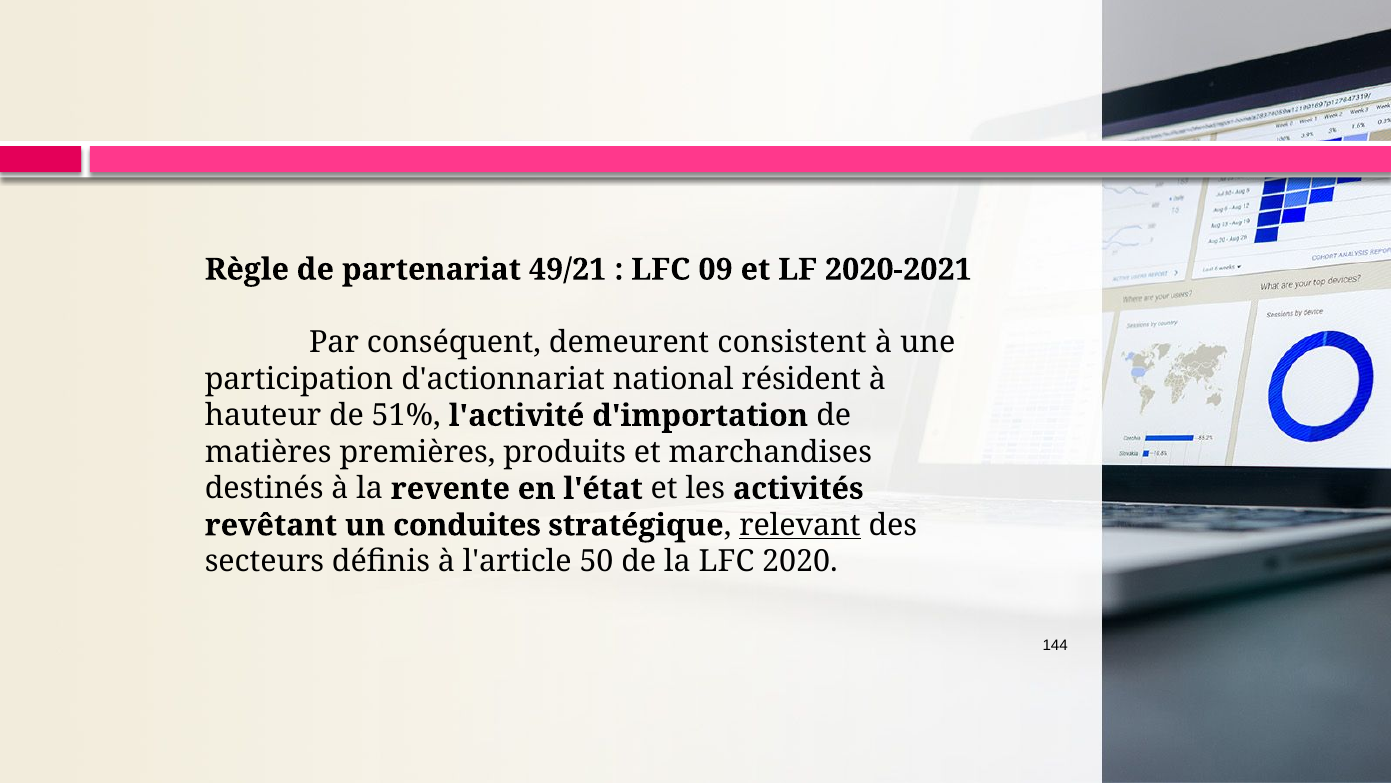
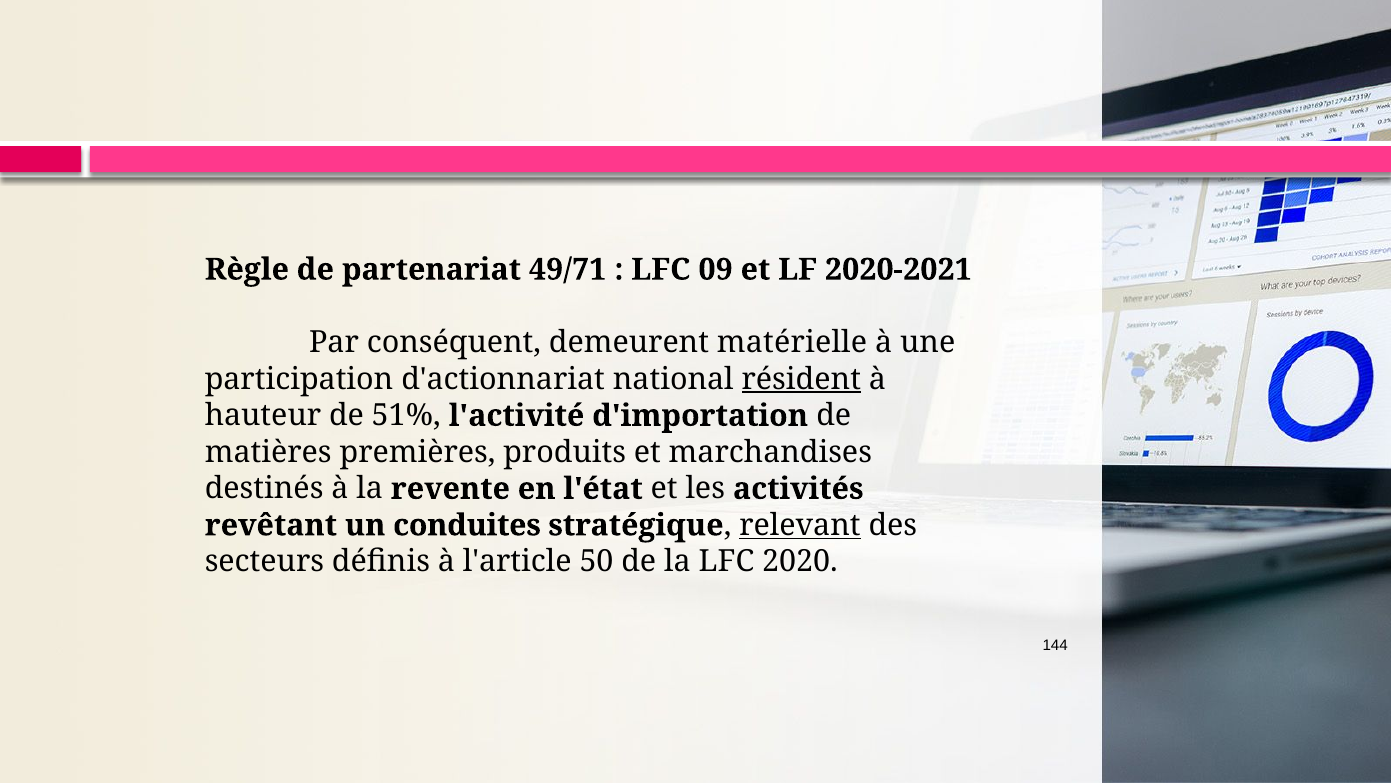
49/21: 49/21 -> 49/71
consistent: consistent -> matérielle
résident underline: none -> present
